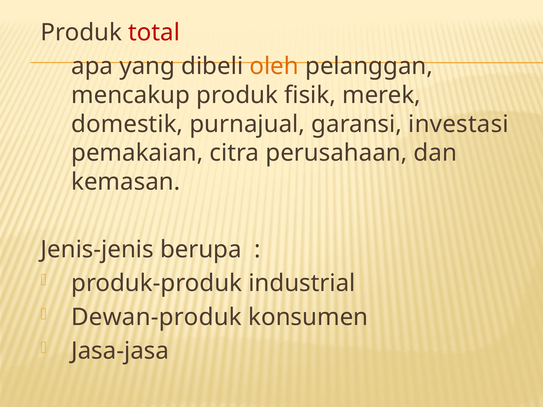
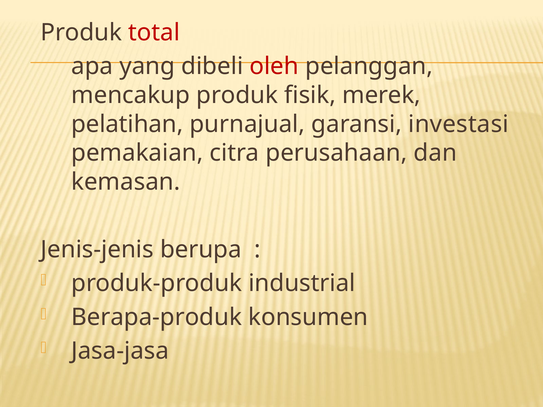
oleh colour: orange -> red
domestik: domestik -> pelatihan
Dewan-produk: Dewan-produk -> Berapa-produk
